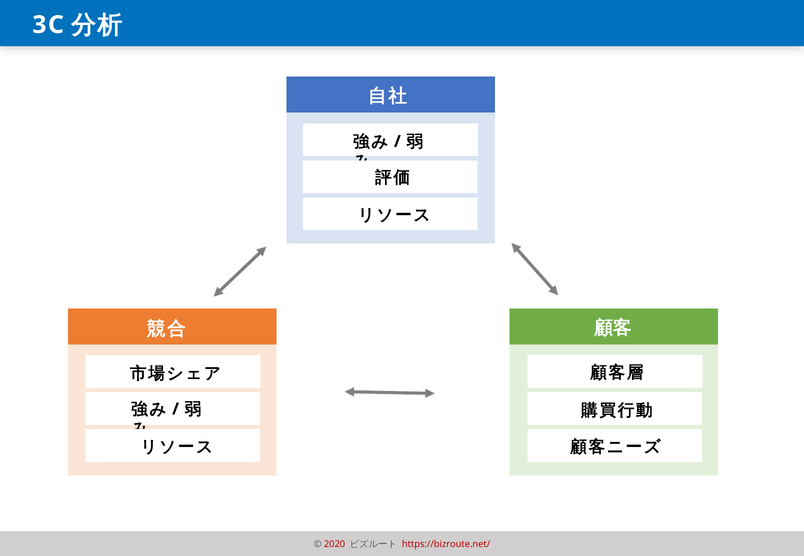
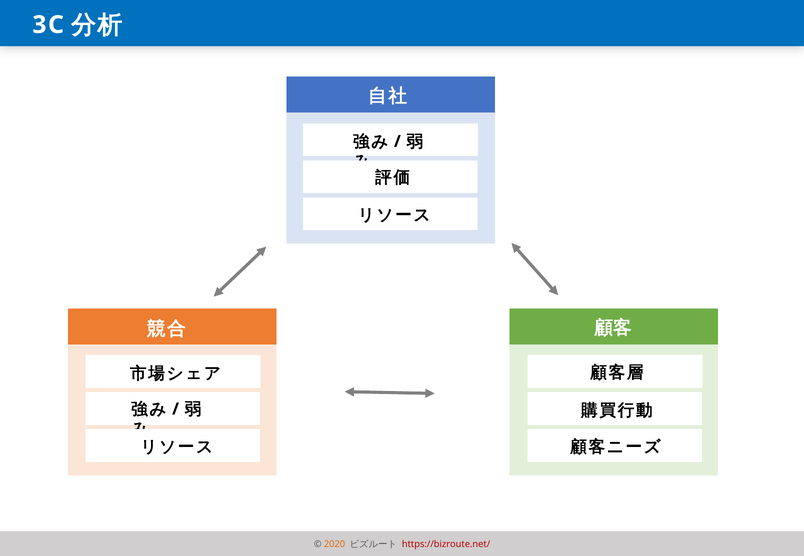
2020 colour: red -> orange
